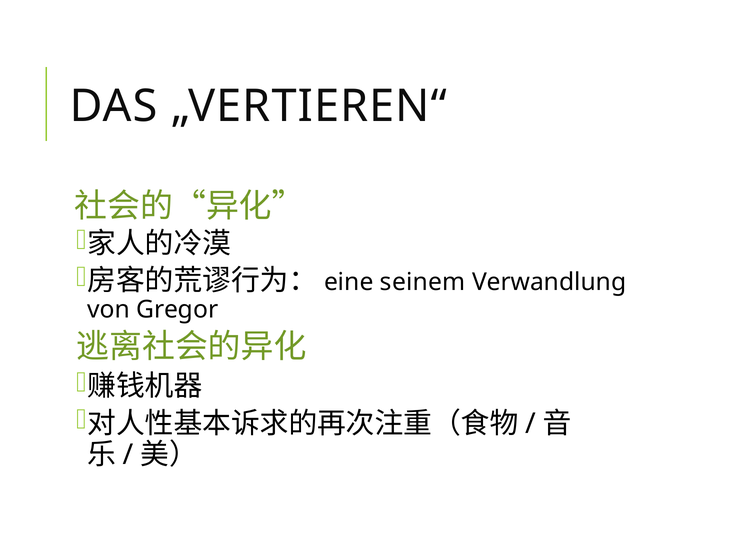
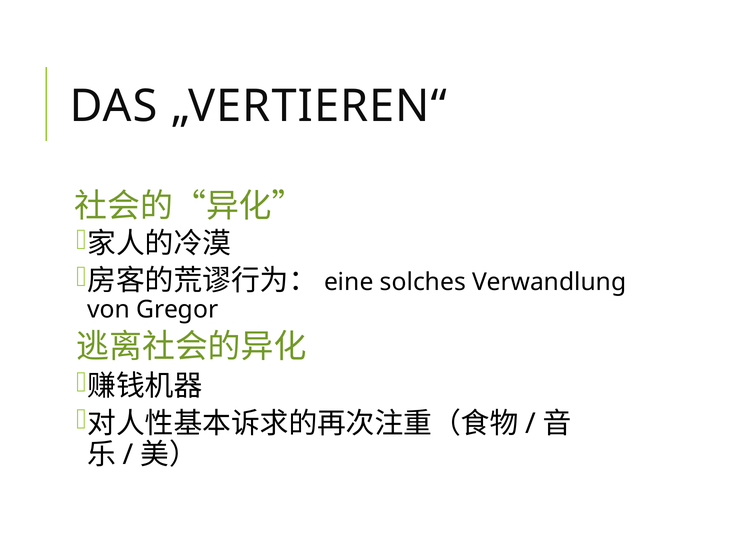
seinem: seinem -> solches
